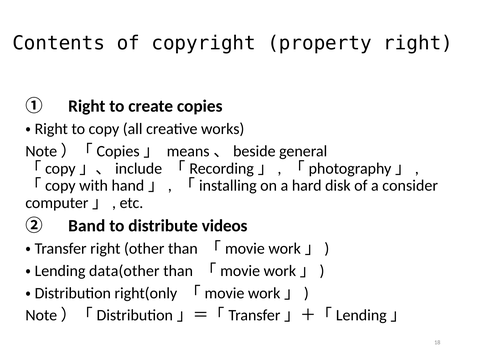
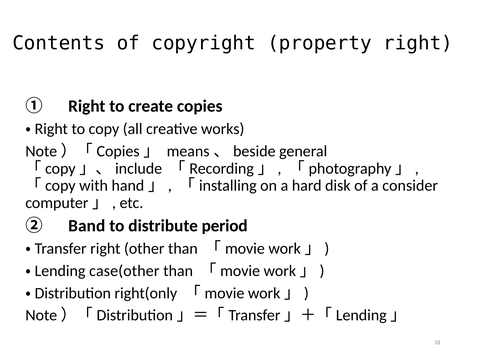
videos: videos -> period
data(other: data(other -> case(other
